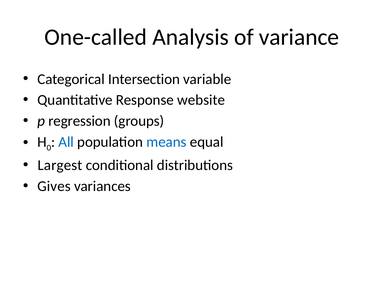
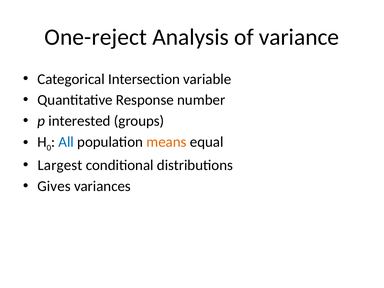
One-called: One-called -> One-reject
website: website -> number
regression: regression -> interested
means colour: blue -> orange
